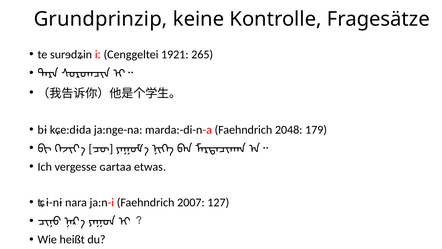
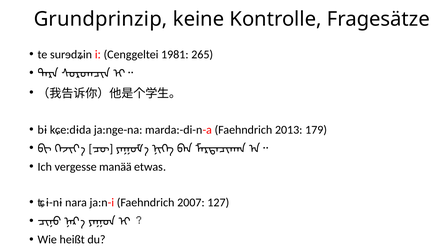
1921: 1921 -> 1981
2048: 2048 -> 2013
ɢartaa: ɢartaa -> manää
